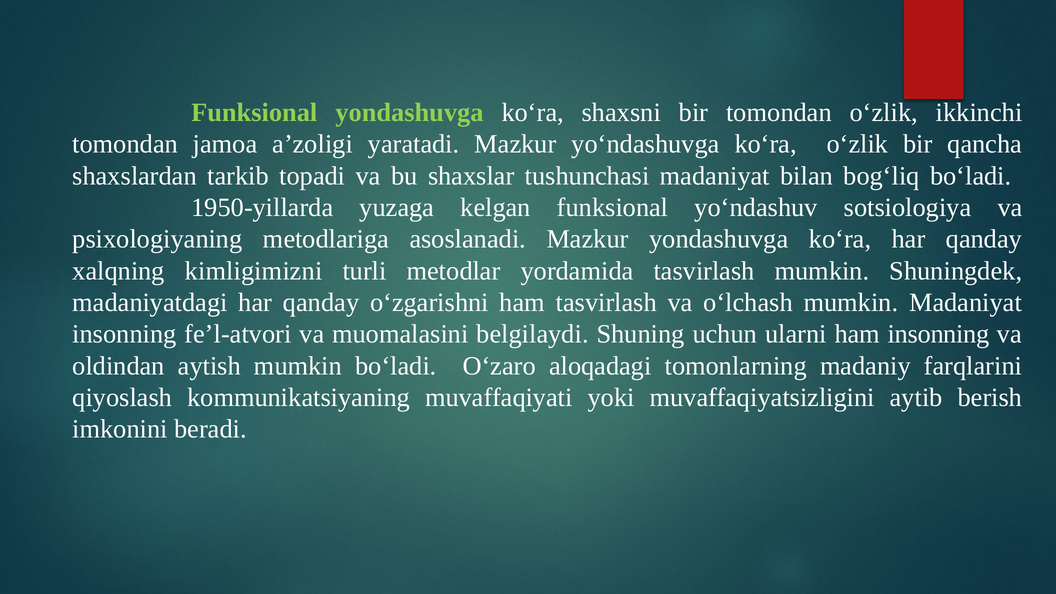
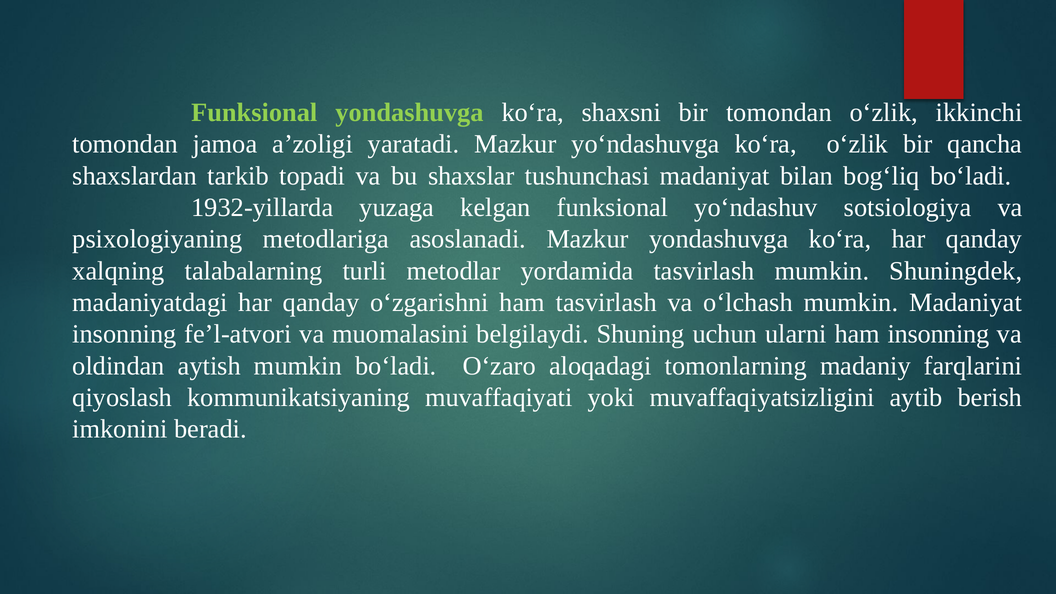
1950-yillarda: 1950-yillarda -> 1932-yillarda
kimligimizni: kimligimizni -> talabalarning
